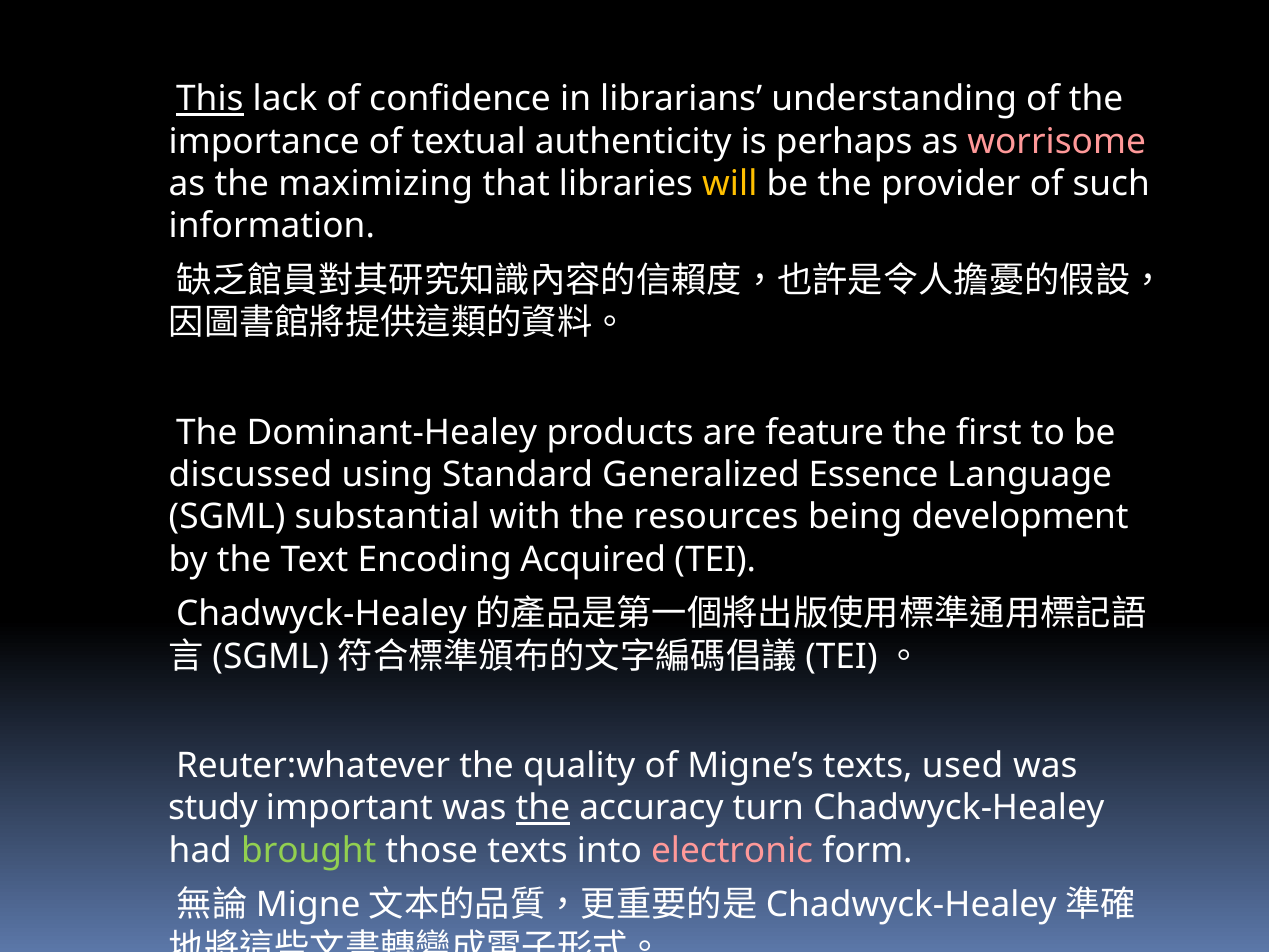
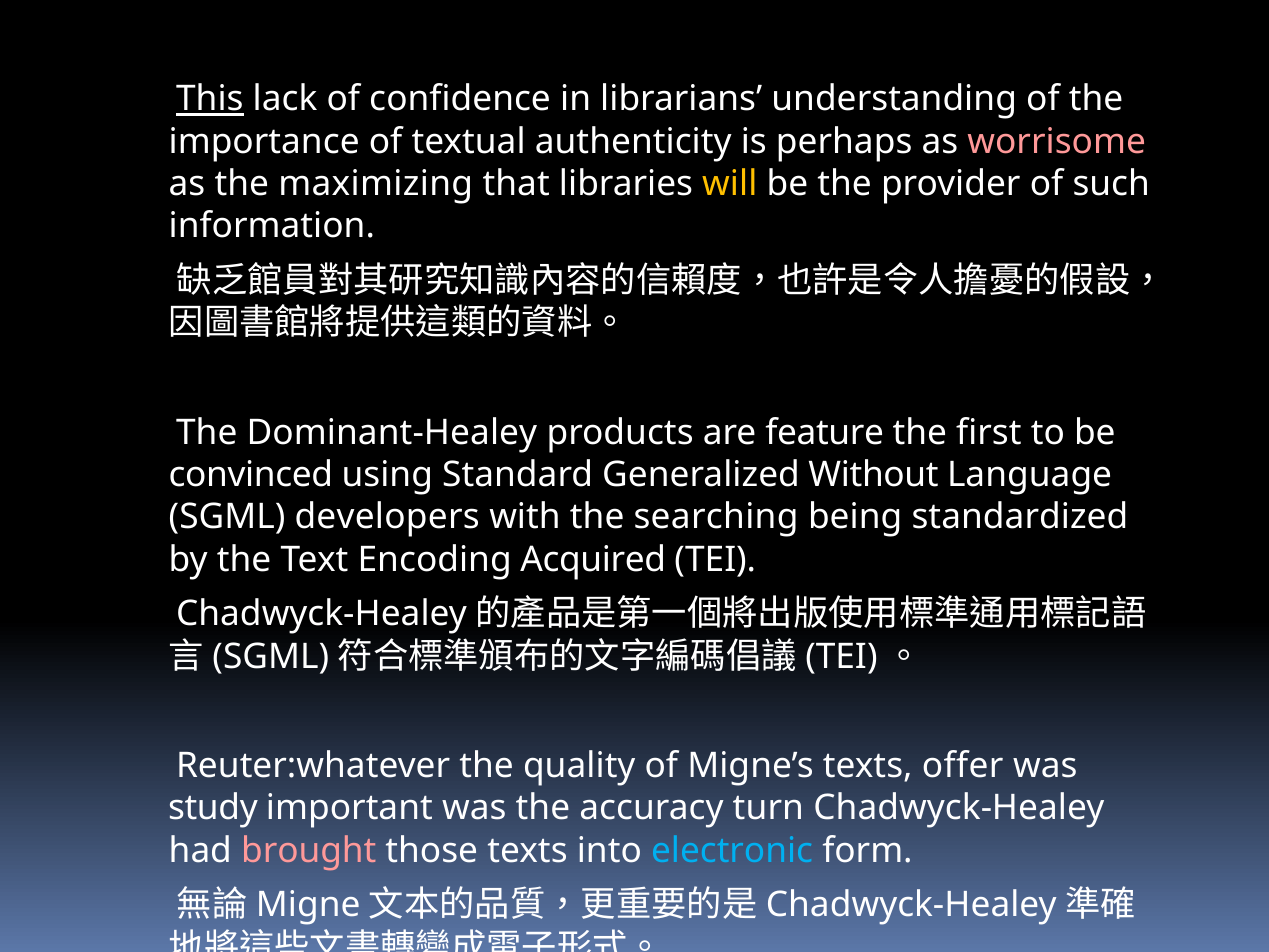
discussed: discussed -> convinced
Essence: Essence -> Without
substantial: substantial -> developers
resources: resources -> searching
development: development -> standardized
used: used -> offer
the at (543, 808) underline: present -> none
brought colour: light green -> pink
electronic colour: pink -> light blue
